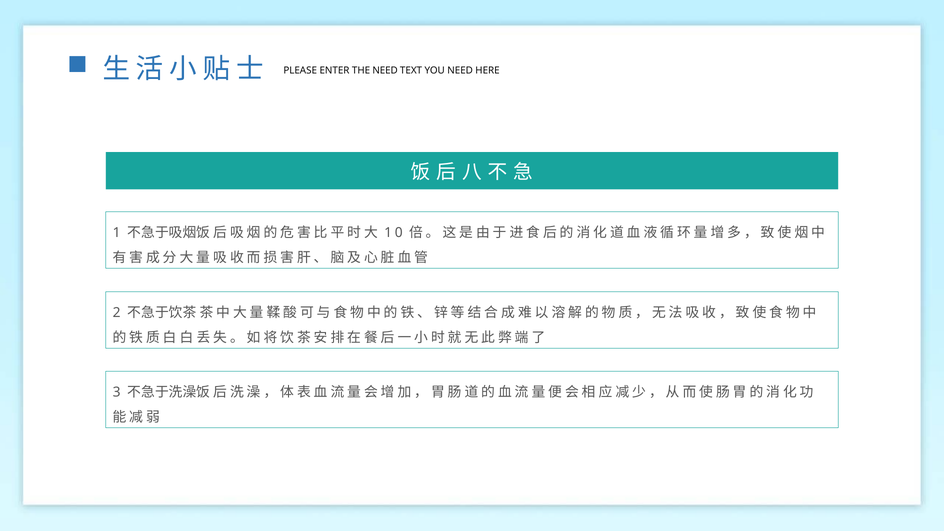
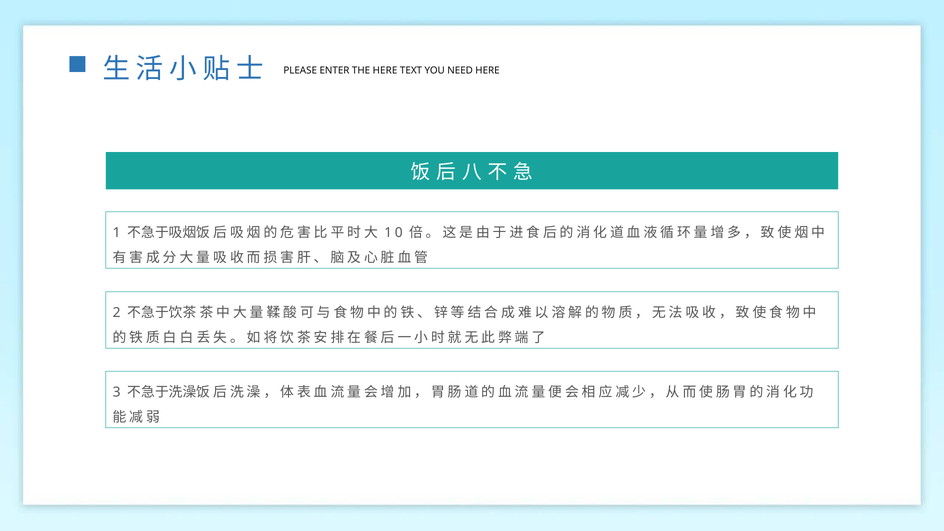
THE NEED: NEED -> HERE
